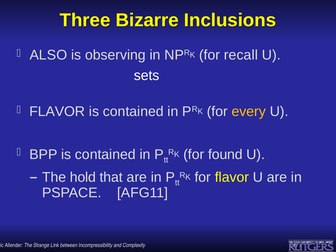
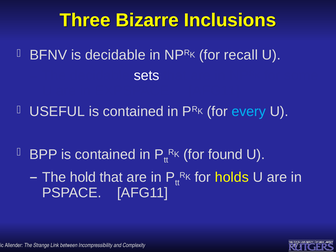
ALSO: ALSO -> BFNV
is observing: observing -> decidable
FLAVOR at (57, 111): FLAVOR -> USEFUL
every colour: yellow -> light blue
for flavor: flavor -> holds
